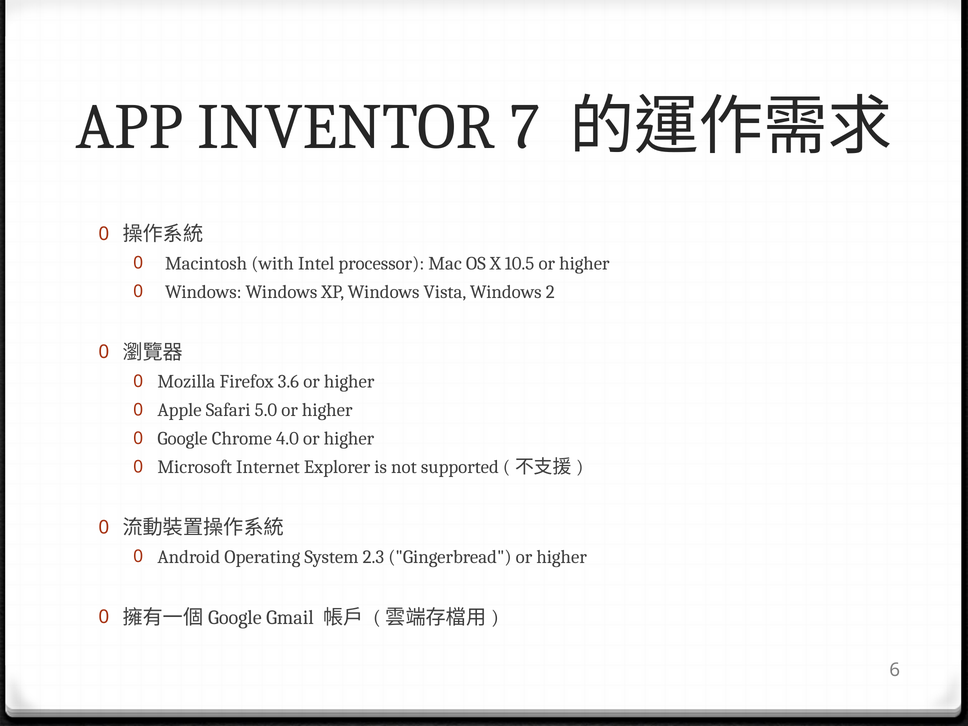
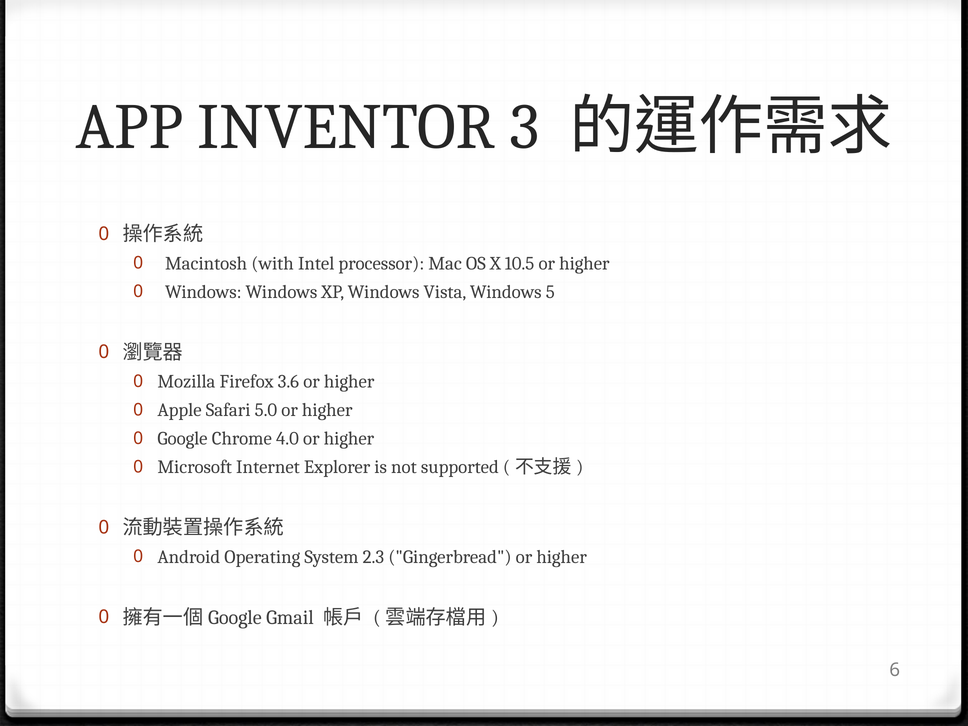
7: 7 -> 3
2: 2 -> 5
